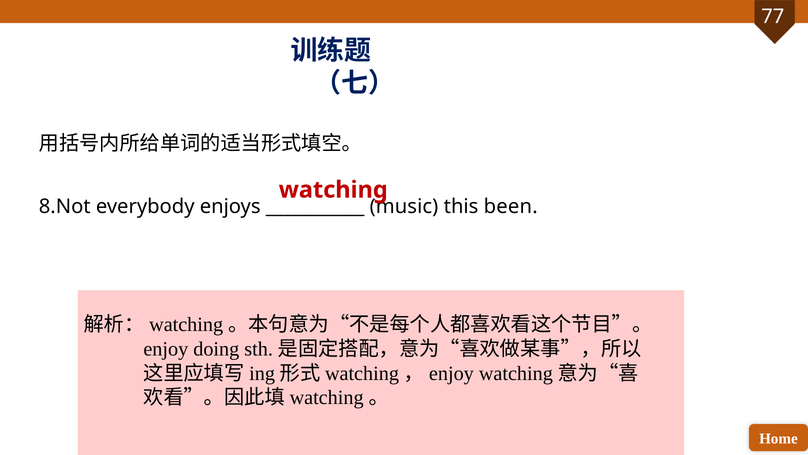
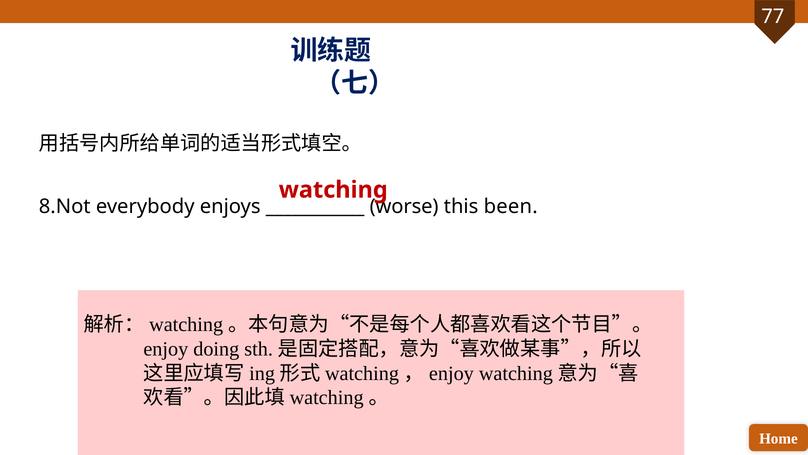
music: music -> worse
